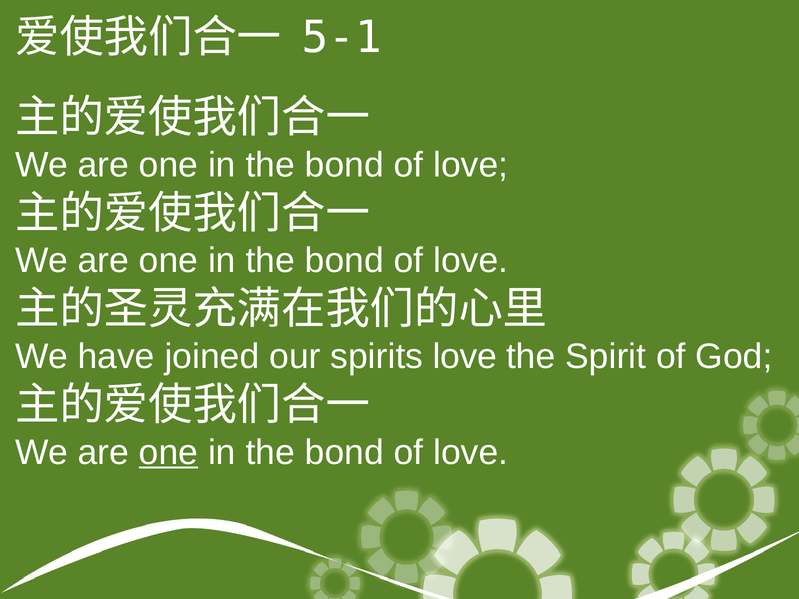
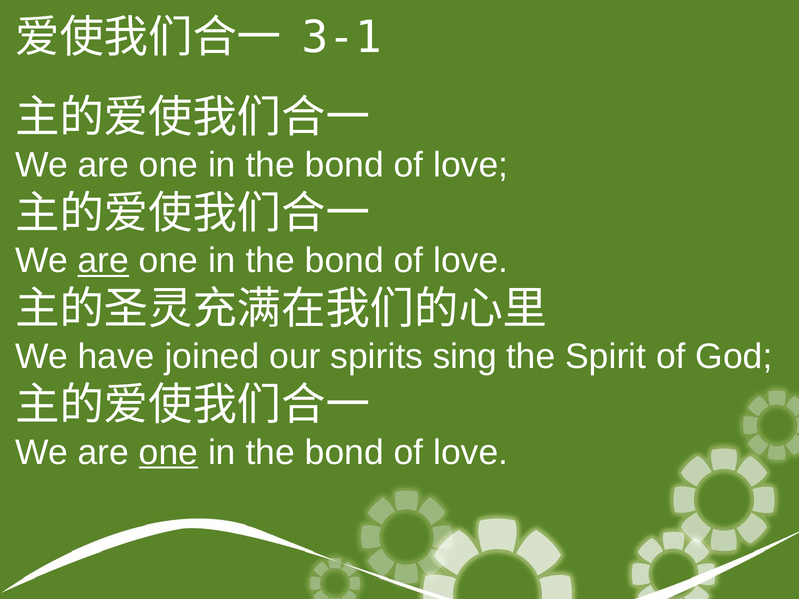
5-1: 5-1 -> 3-1
are at (103, 261) underline: none -> present
spirits love: love -> sing
